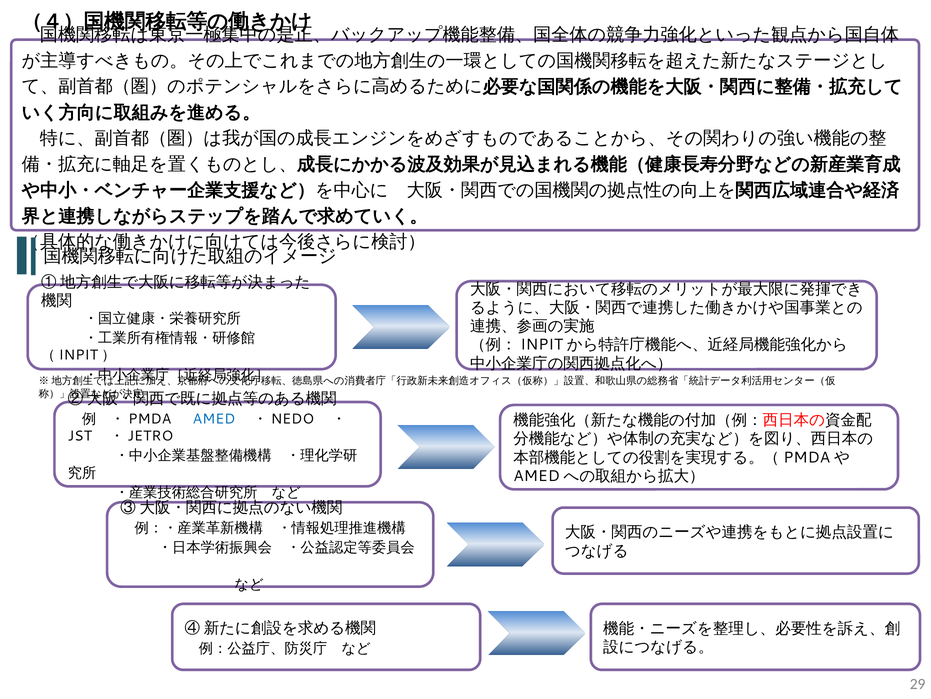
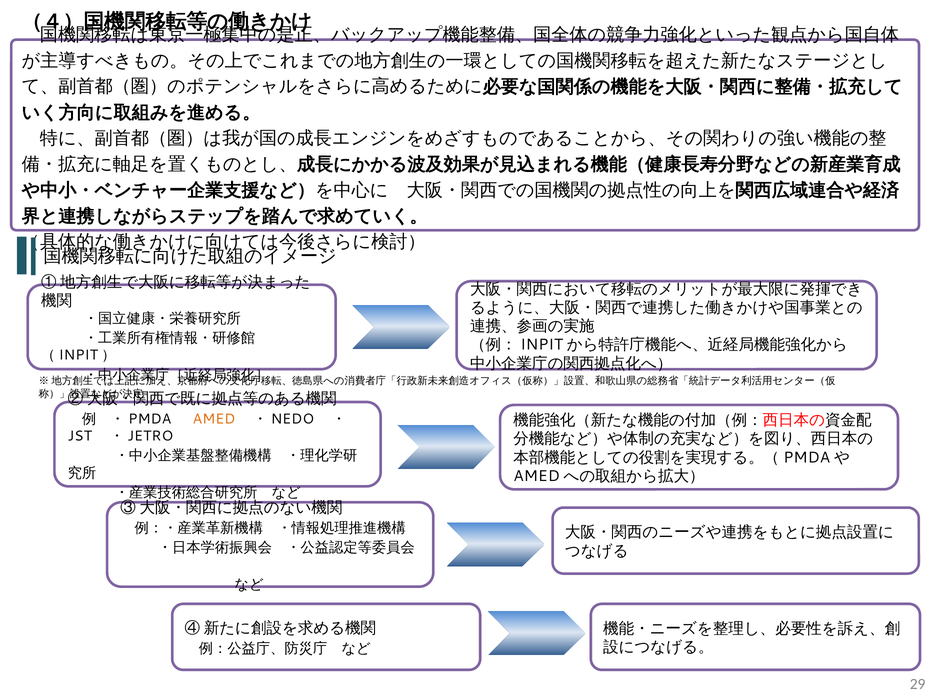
AMED colour: blue -> orange
